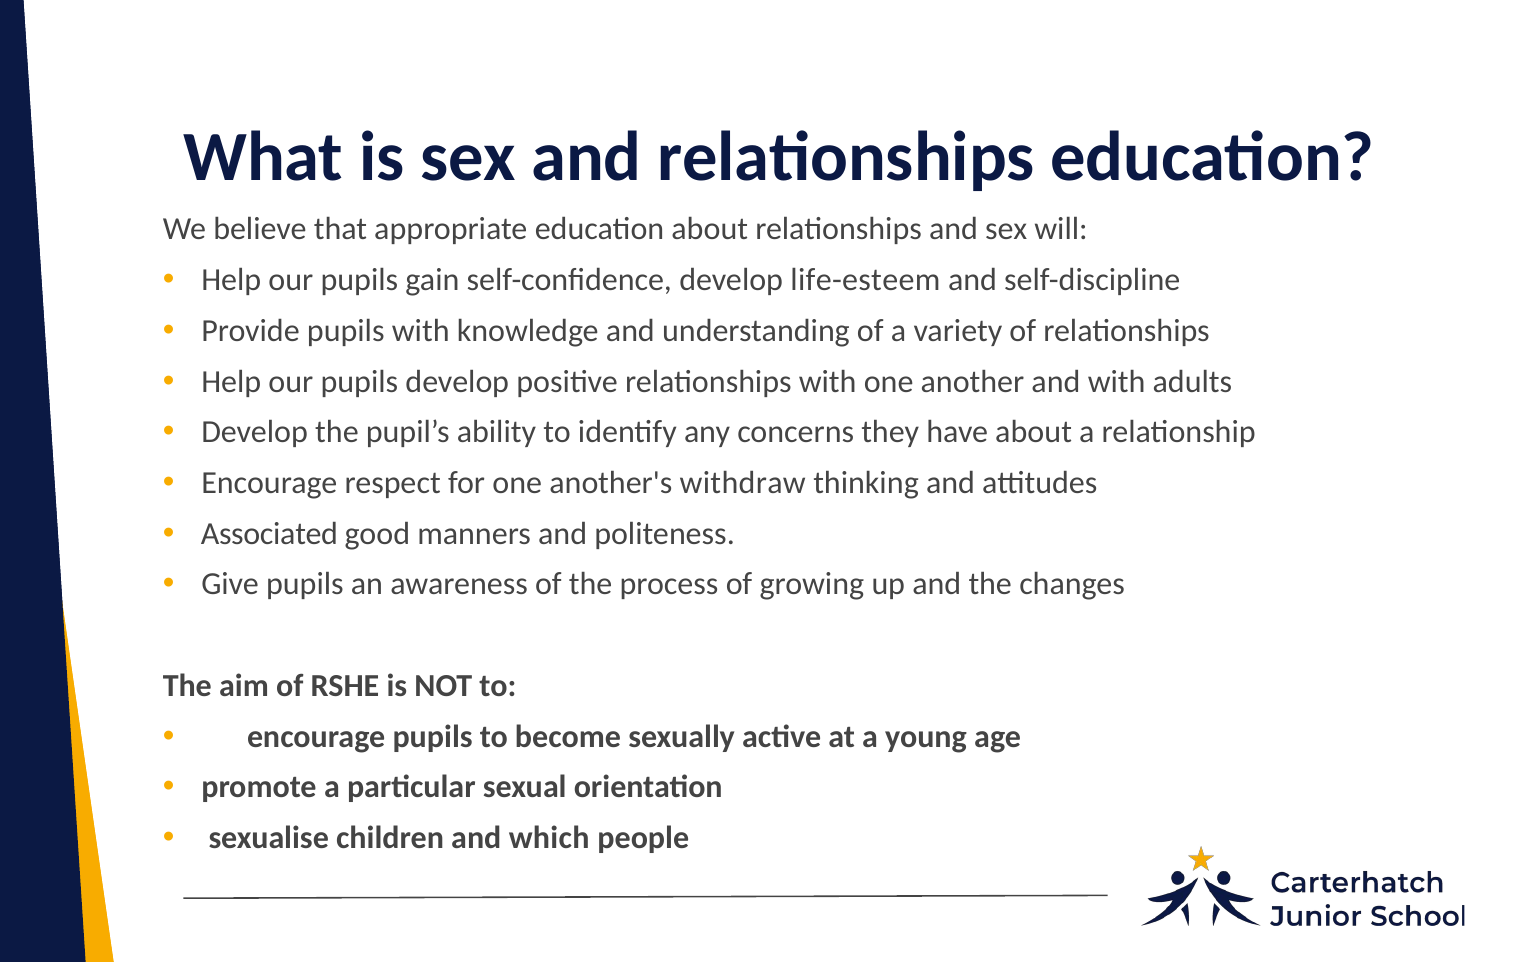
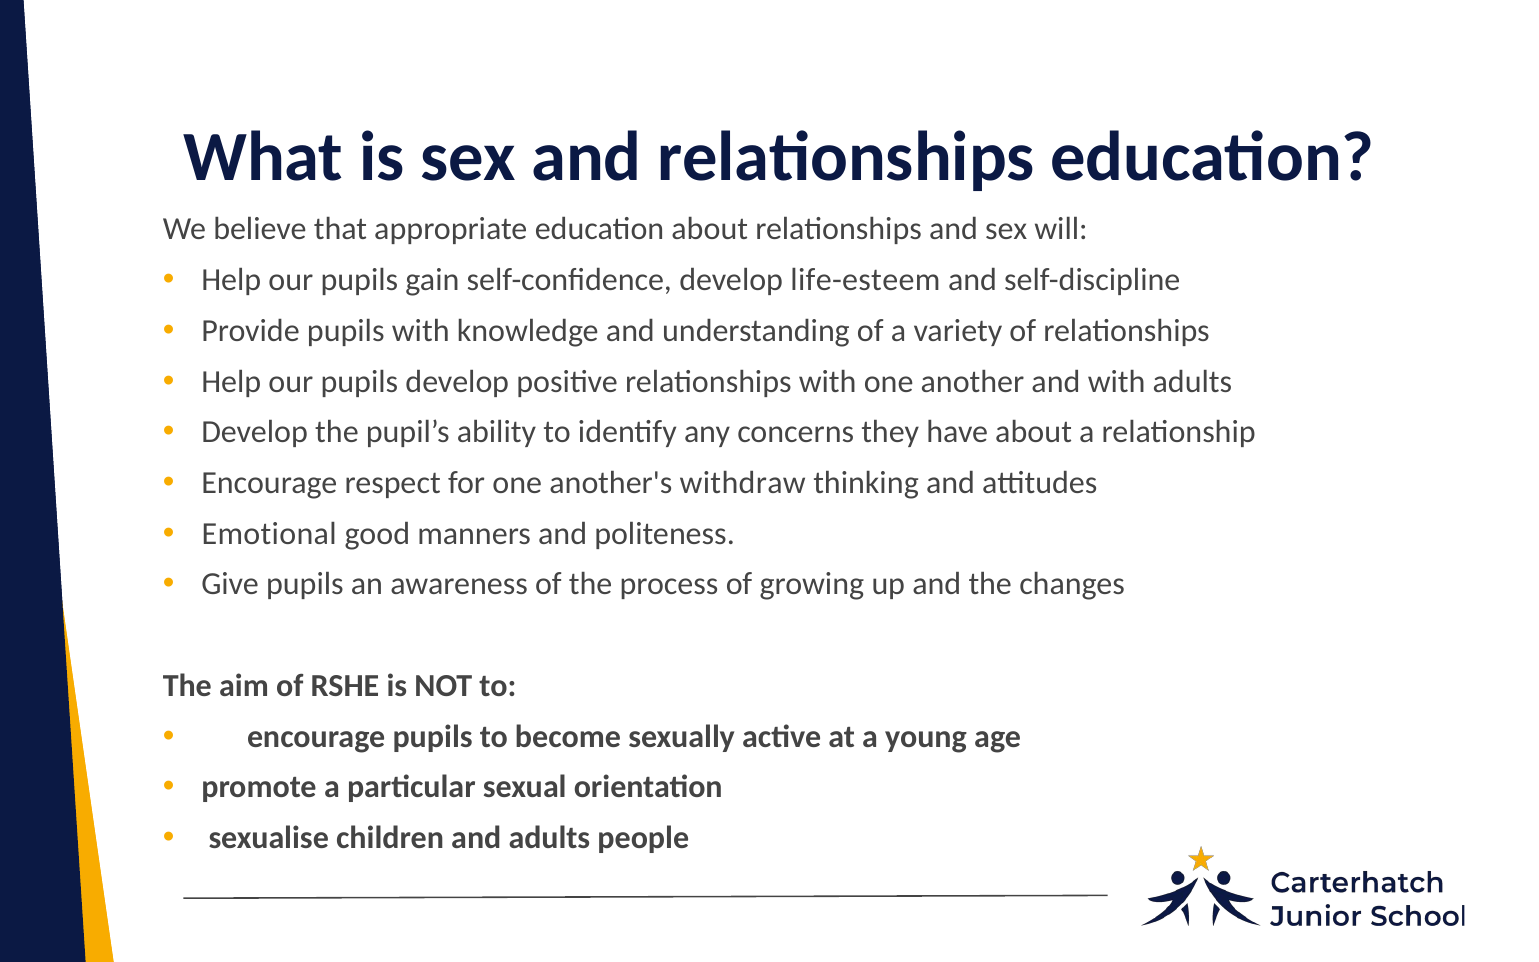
Associated: Associated -> Emotional
and which: which -> adults
